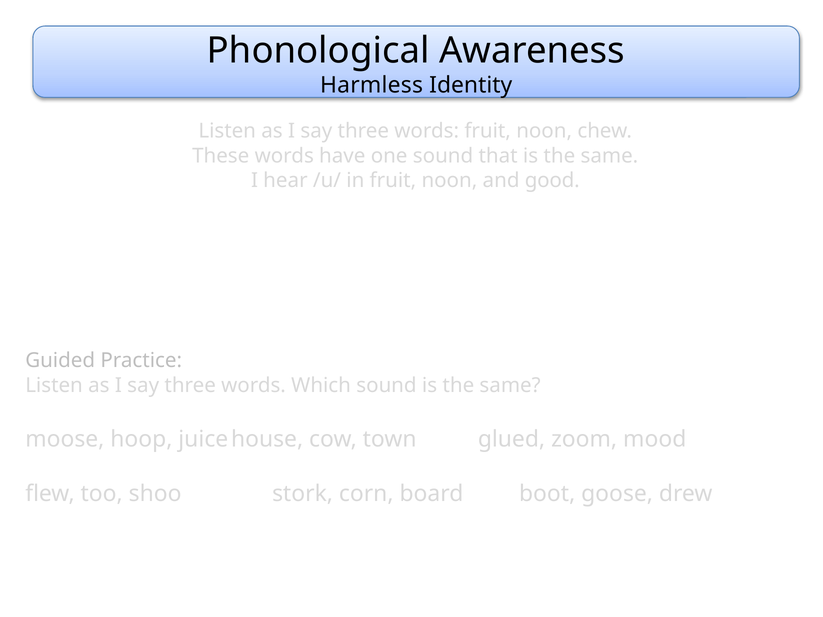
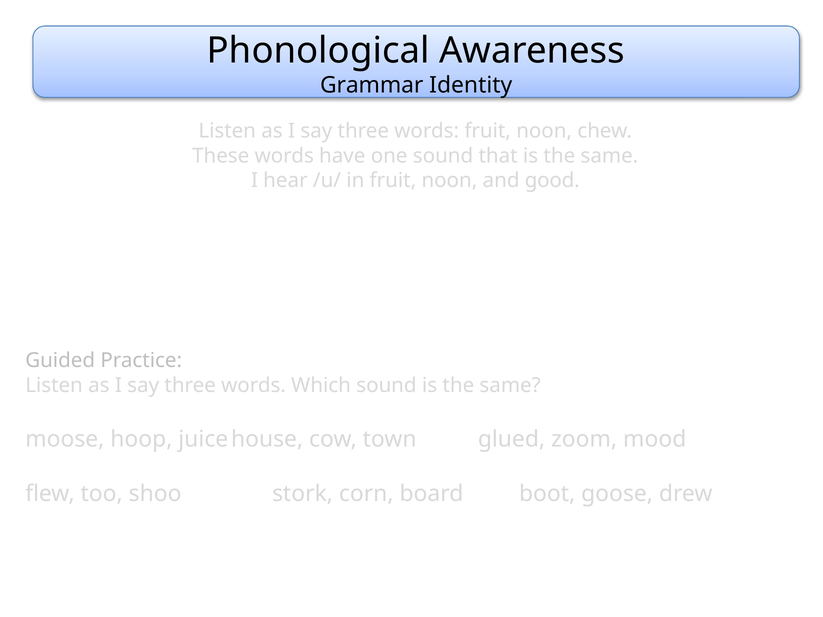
Harmless: Harmless -> Grammar
